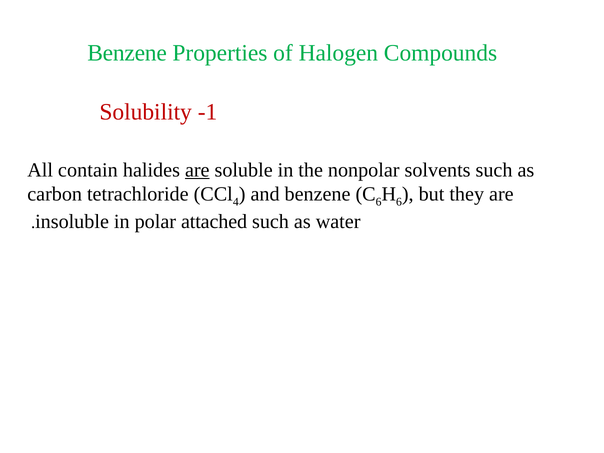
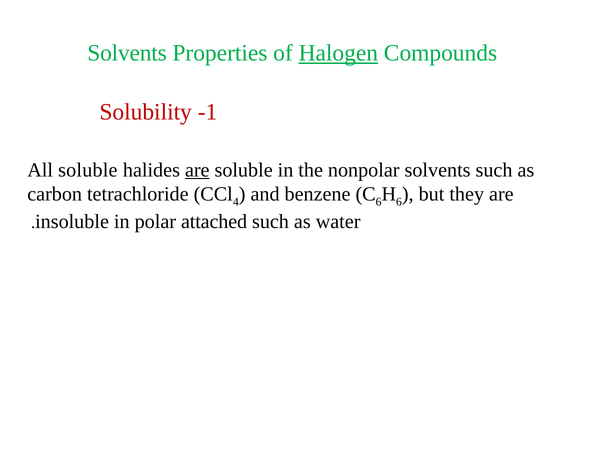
Benzene at (127, 53): Benzene -> Solvents
Halogen underline: none -> present
All contain: contain -> soluble
